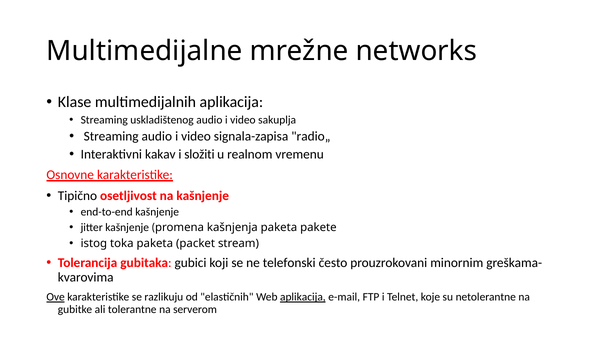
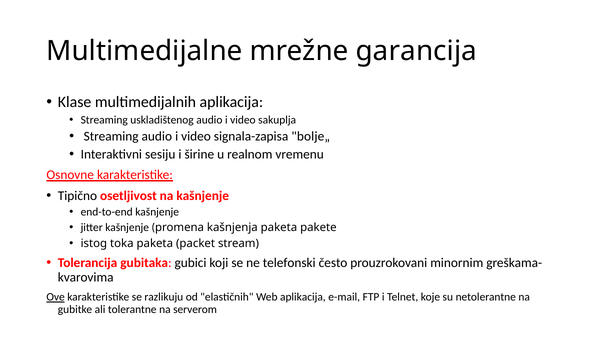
networks: networks -> garancija
radio„: radio„ -> bolje„
kakav: kakav -> sesiju
složiti: složiti -> širine
aplikacija at (303, 297) underline: present -> none
